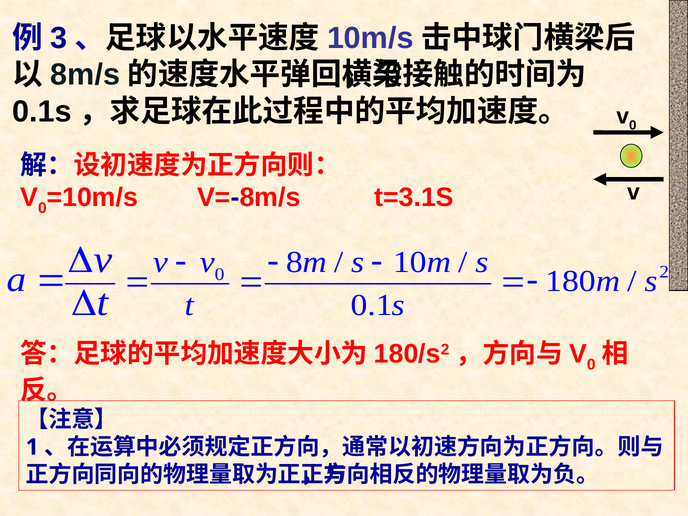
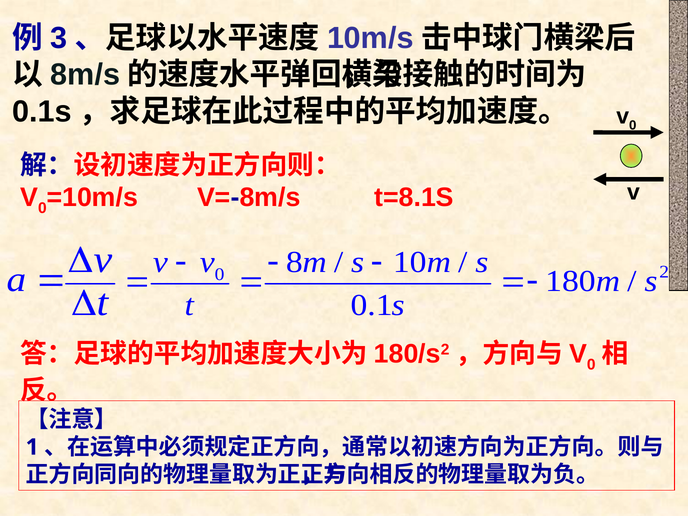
t=3.1S: t=3.1S -> t=8.1S
